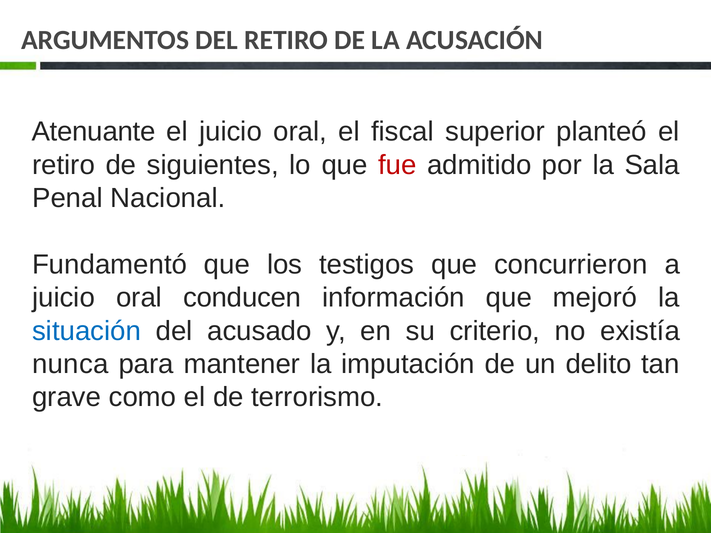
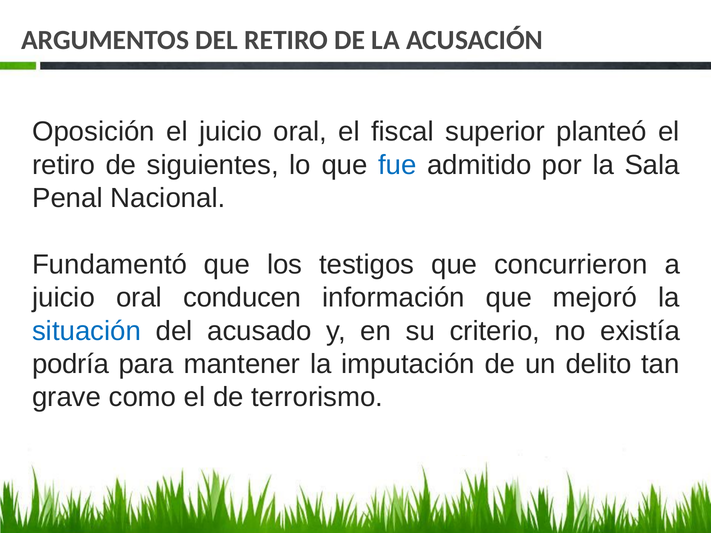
Atenuante: Atenuante -> Oposición
fue colour: red -> blue
nunca: nunca -> podría
